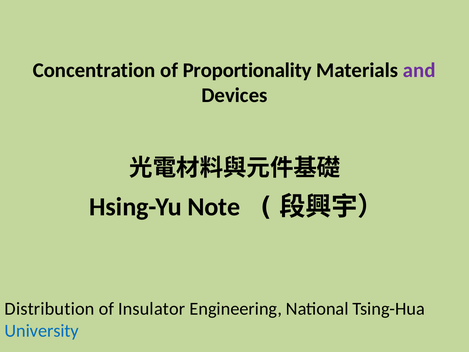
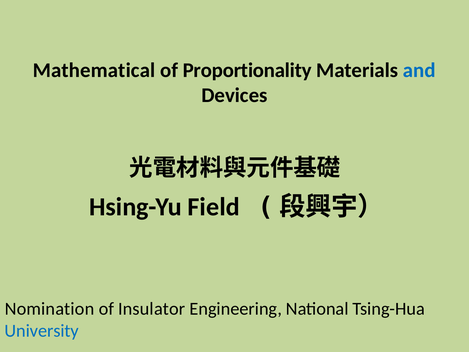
Concentration: Concentration -> Mathematical
and colour: purple -> blue
Note: Note -> Field
Distribution: Distribution -> Nomination
